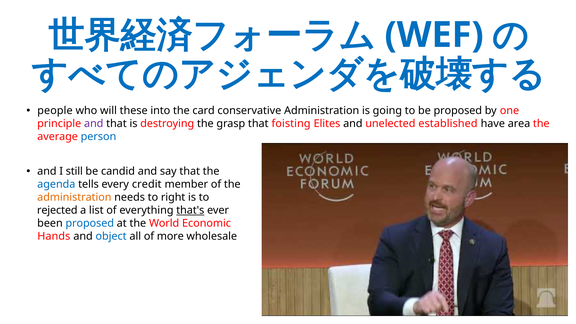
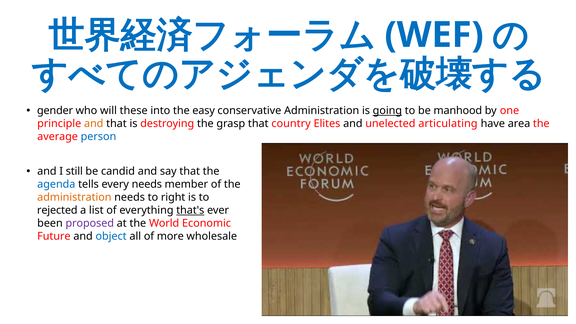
people: people -> gender
card: card -> easy
going underline: none -> present
be proposed: proposed -> manhood
and at (94, 124) colour: purple -> orange
foisting: foisting -> country
established: established -> articulating
every credit: credit -> needs
proposed at (90, 223) colour: blue -> purple
Hands: Hands -> Future
